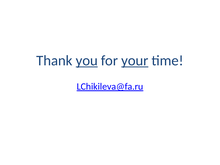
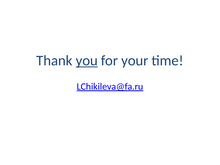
your underline: present -> none
